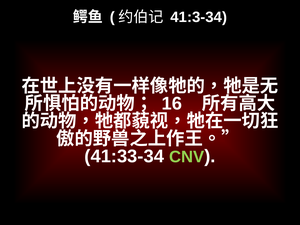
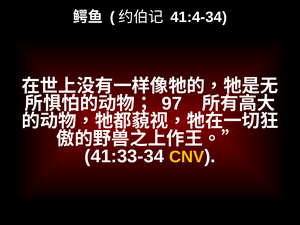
41:3-34: 41:3-34 -> 41:4-34
16: 16 -> 97
CNV colour: light green -> yellow
